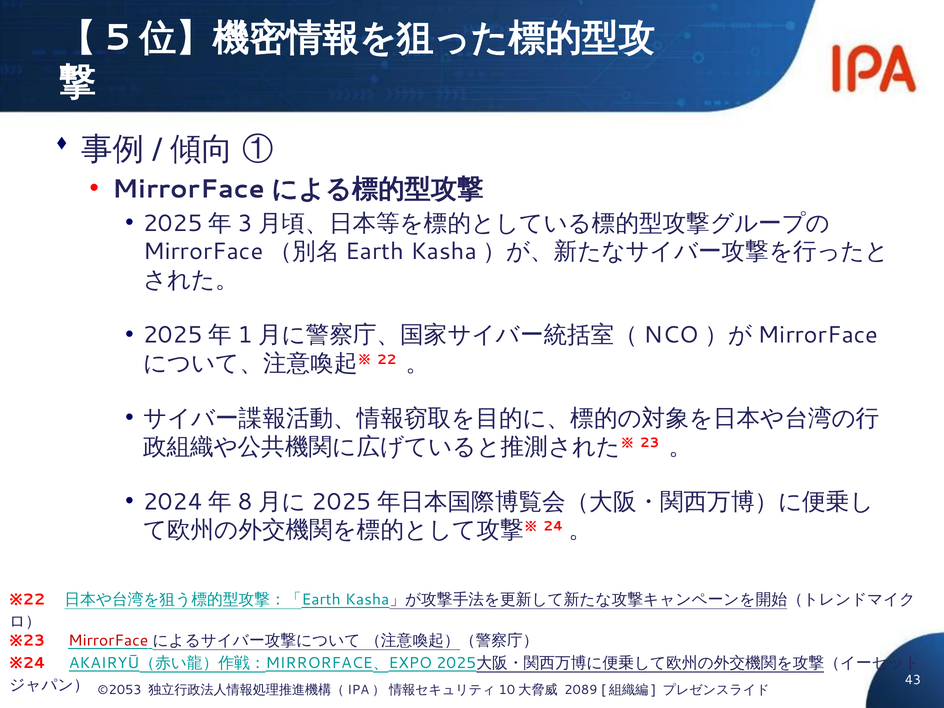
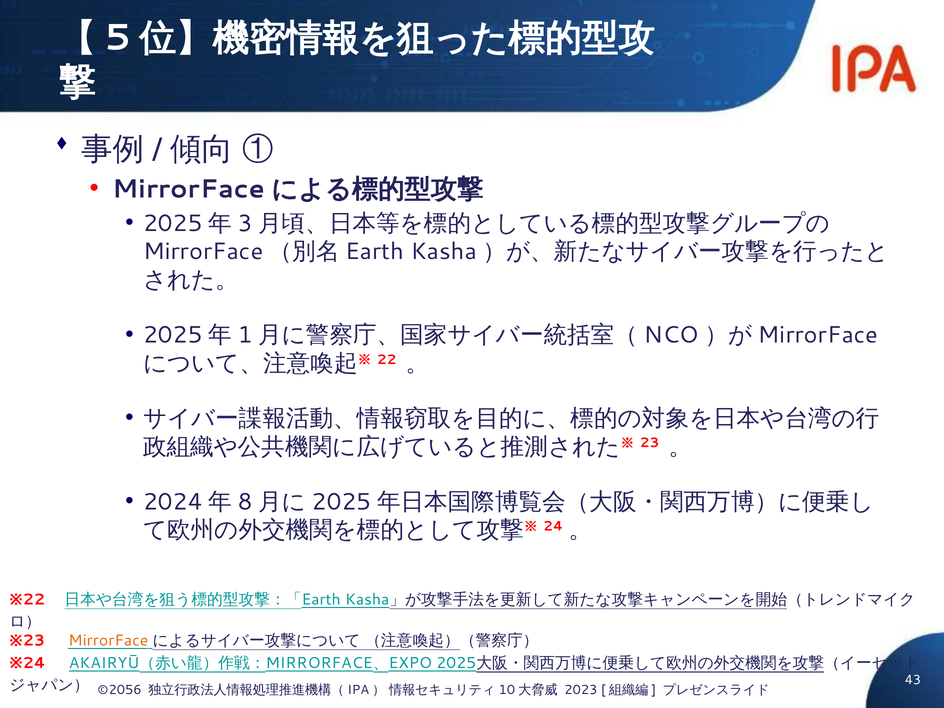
MirrorFace colour: red -> orange
©2053: ©2053 -> ©2056
2089: 2089 -> 2023
